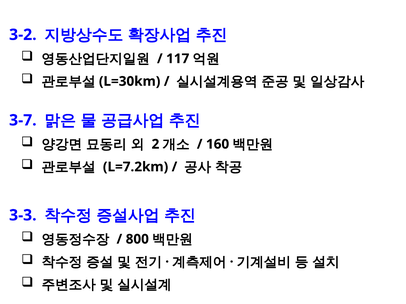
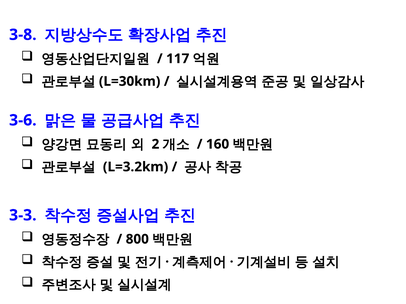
3-2: 3-2 -> 3-8
3-7: 3-7 -> 3-6
L=7.2km: L=7.2km -> L=3.2km
